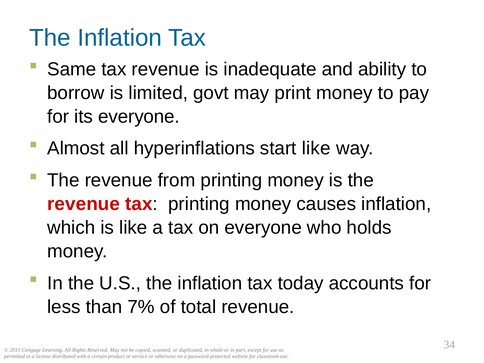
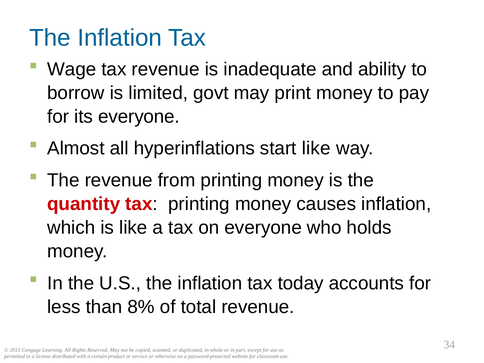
Same: Same -> Wage
revenue at (84, 204): revenue -> quantity
7%: 7% -> 8%
